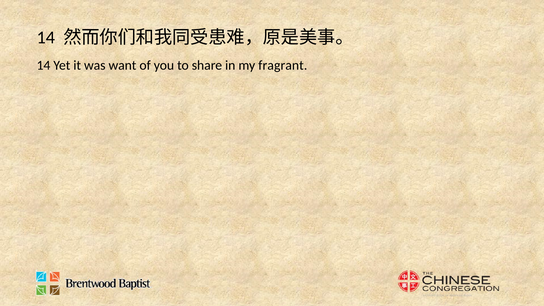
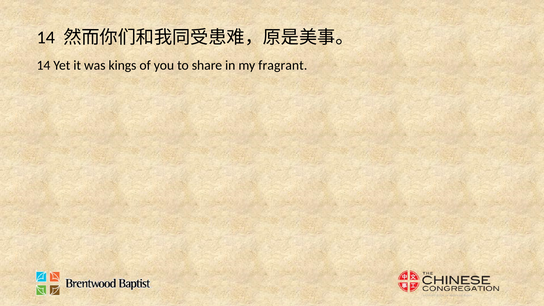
want: want -> kings
